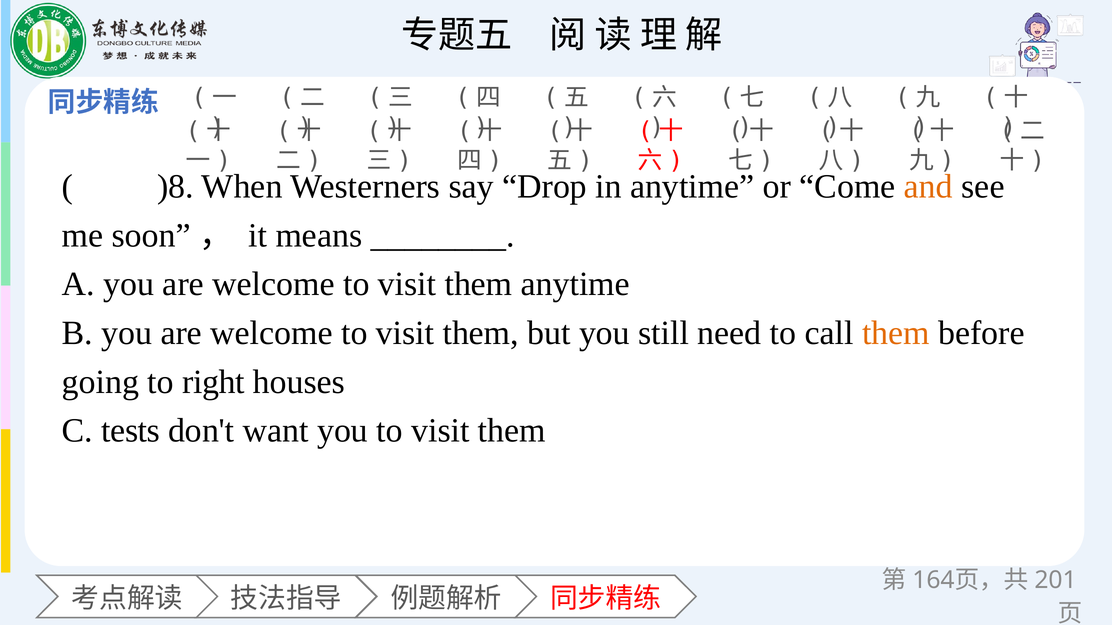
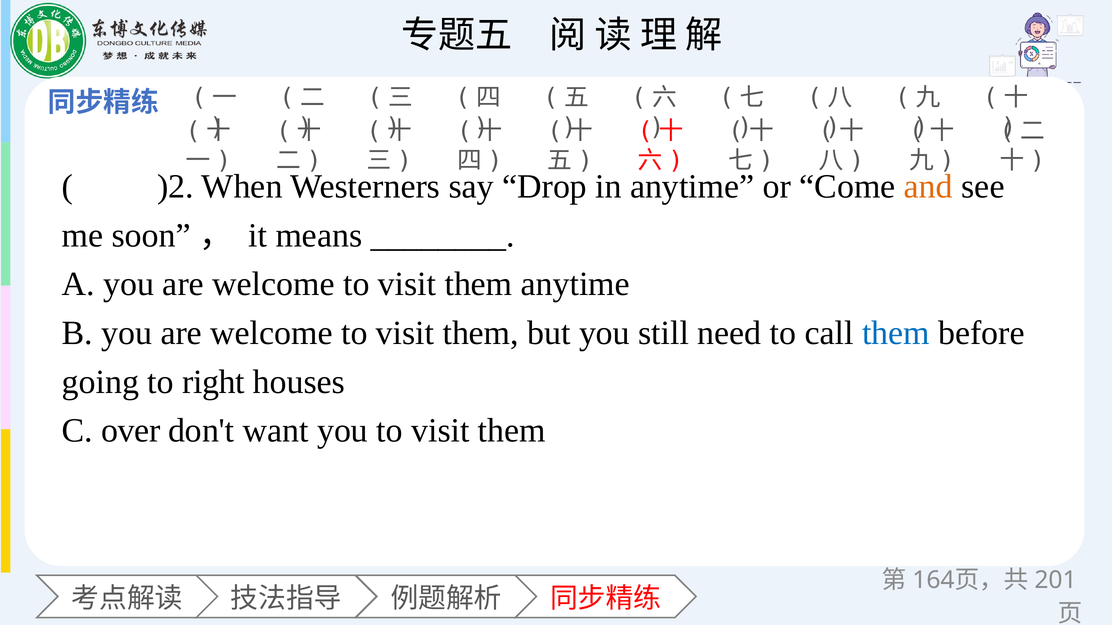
)8: )8 -> )2
them at (896, 333) colour: orange -> blue
tests: tests -> over
